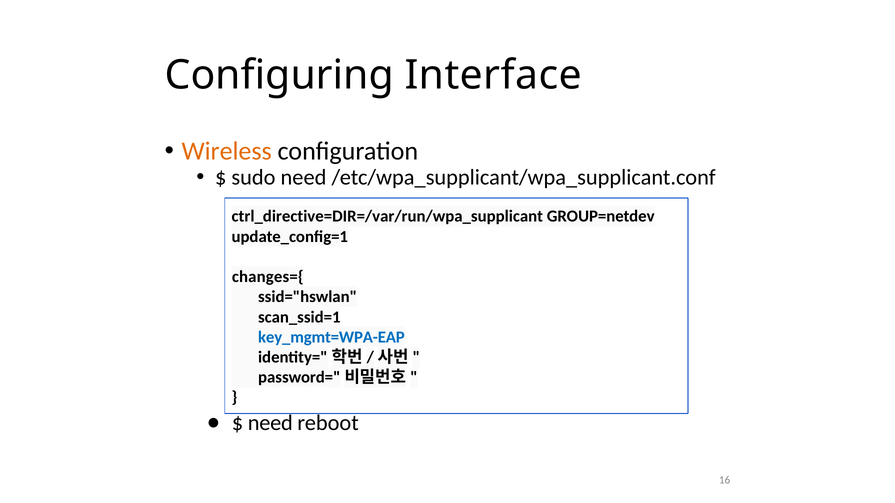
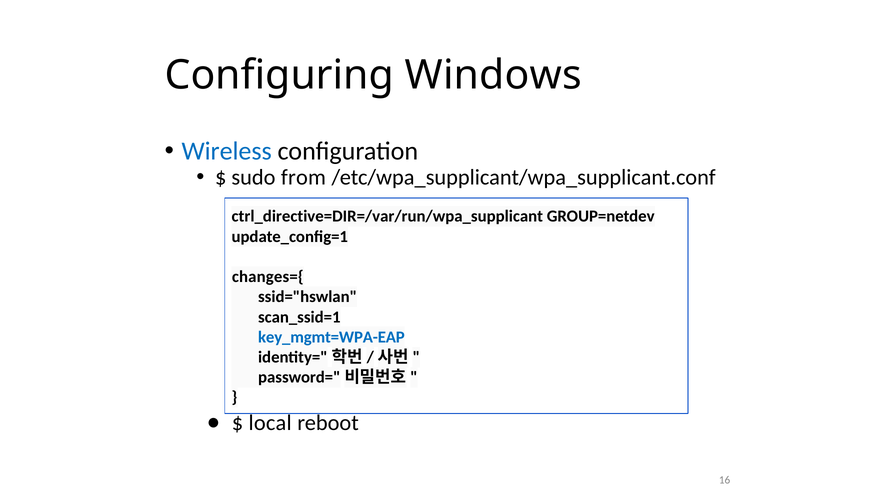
Interface: Interface -> Windows
Wireless colour: orange -> blue
sudo need: need -> from
need at (270, 423): need -> local
